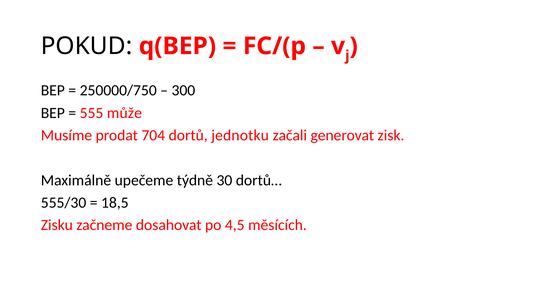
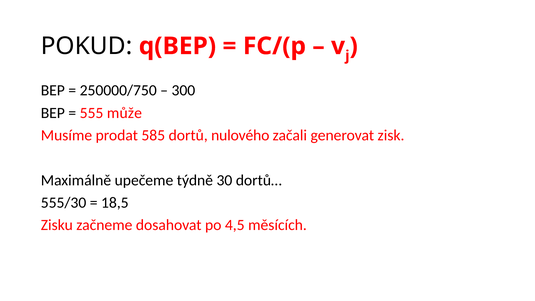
704: 704 -> 585
jednotku: jednotku -> nulového
